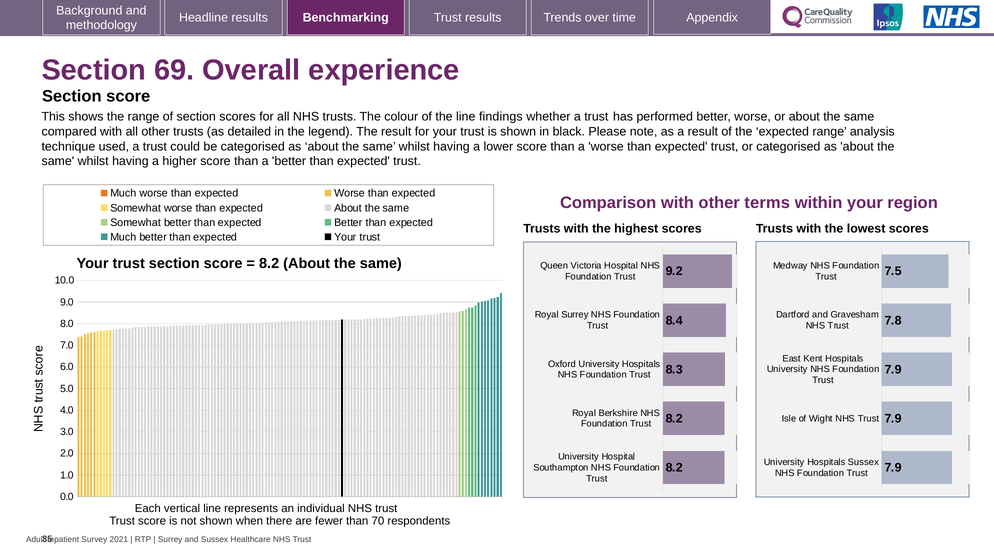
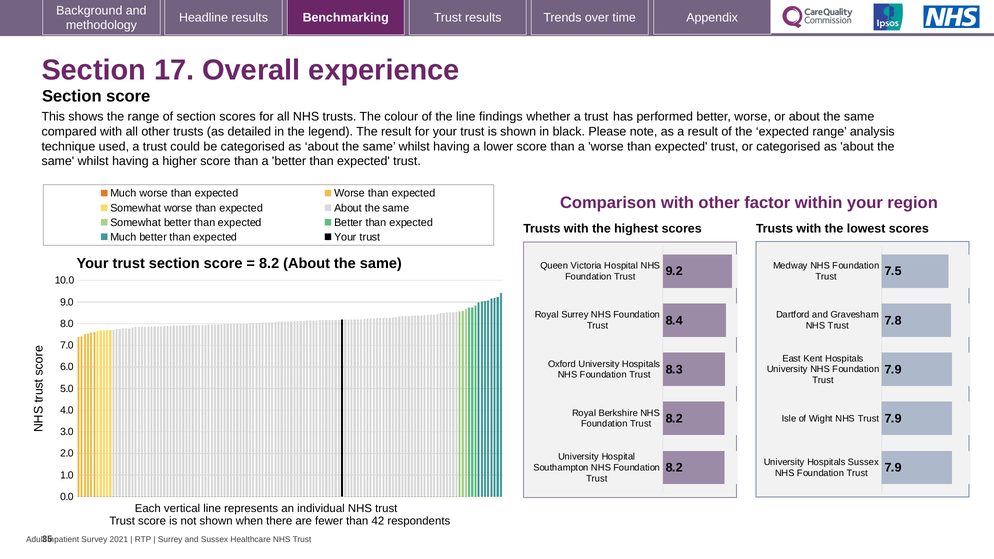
69: 69 -> 17
terms: terms -> factor
70: 70 -> 42
